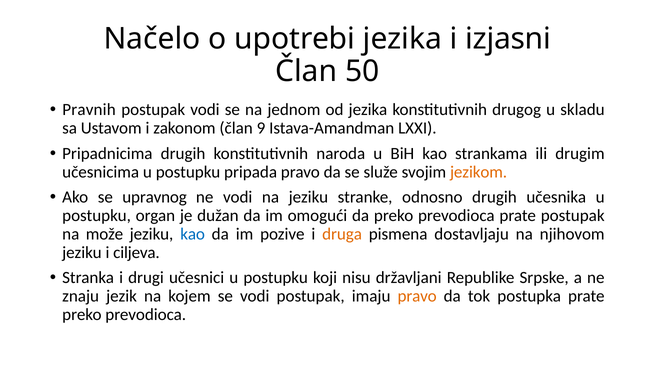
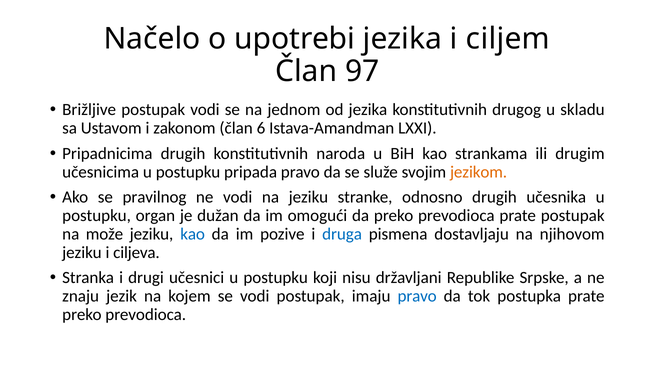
izjasni: izjasni -> ciljem
50: 50 -> 97
Pravnih: Pravnih -> Brižljive
9: 9 -> 6
upravnog: upravnog -> pravilnog
druga colour: orange -> blue
pravo at (417, 296) colour: orange -> blue
